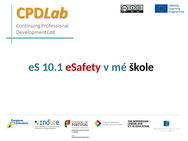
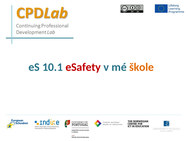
škole colour: black -> orange
